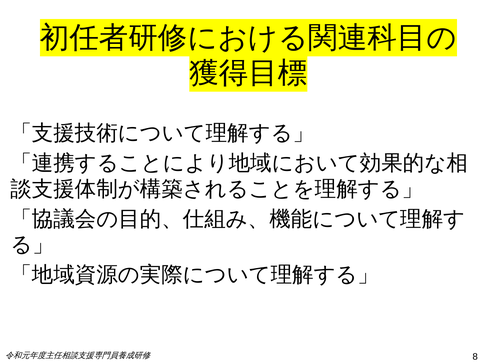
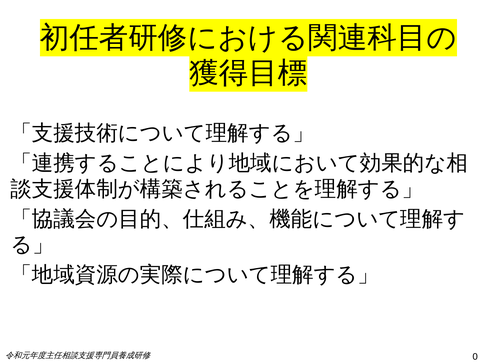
8: 8 -> 0
